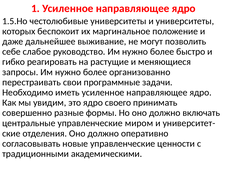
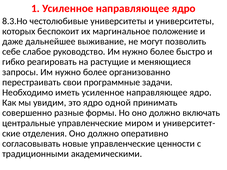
1.5.Но: 1.5.Но -> 8.3.Но
своего: своего -> одной
